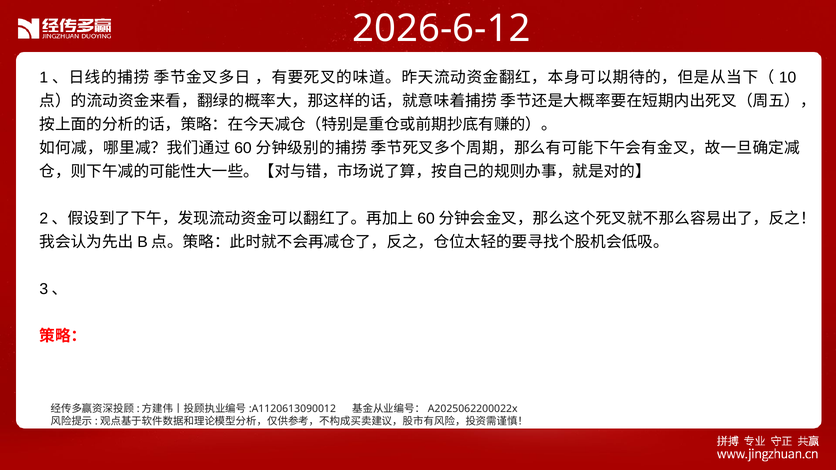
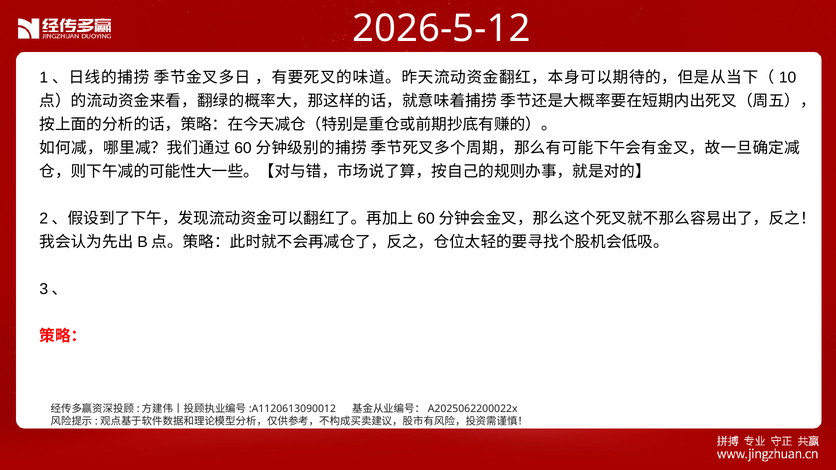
2026-6-12: 2026-6-12 -> 2026-5-12
